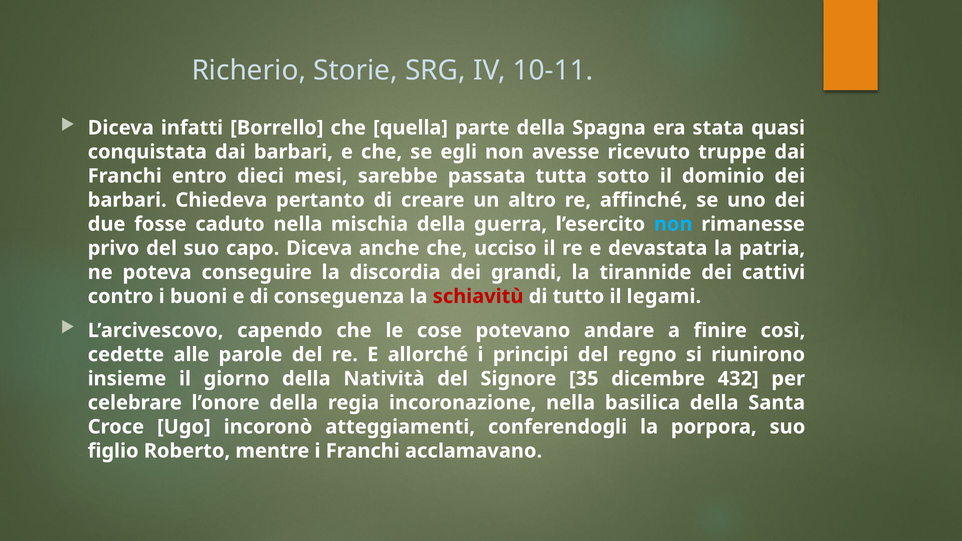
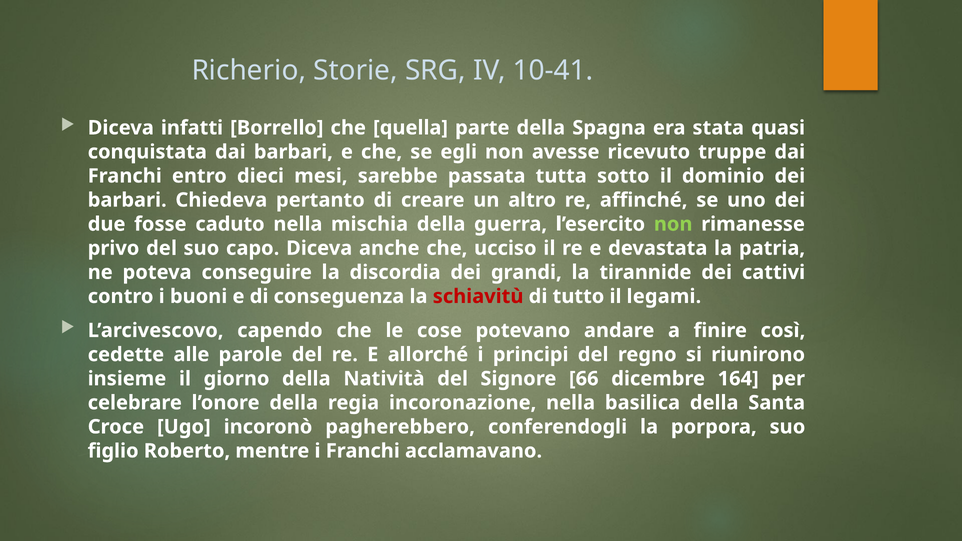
10-11: 10-11 -> 10-41
non at (673, 224) colour: light blue -> light green
35: 35 -> 66
432: 432 -> 164
atteggiamenti: atteggiamenti -> pagherebbero
